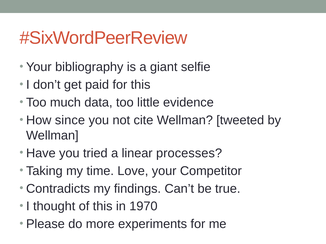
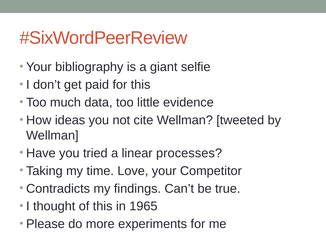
since: since -> ideas
1970: 1970 -> 1965
